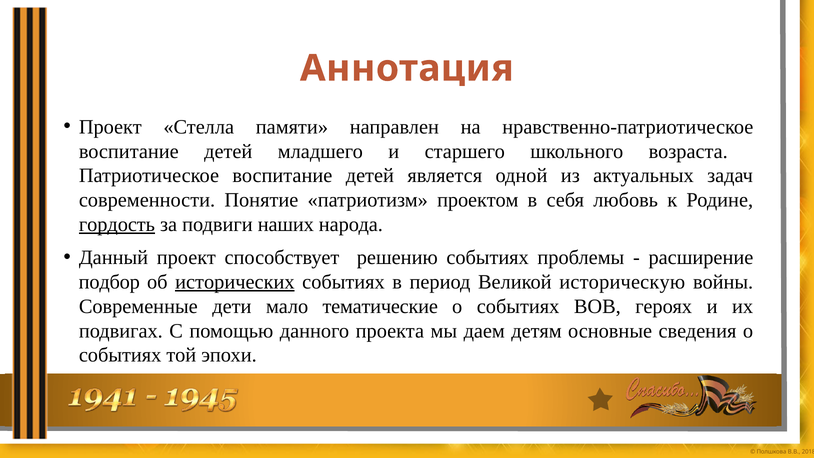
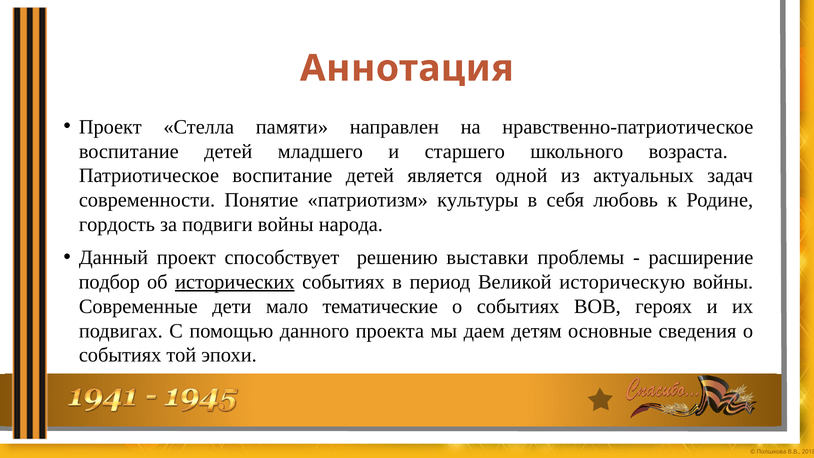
проектом: проектом -> культуры
гордость underline: present -> none
подвиги наших: наших -> войны
решению событиях: событиях -> выставки
